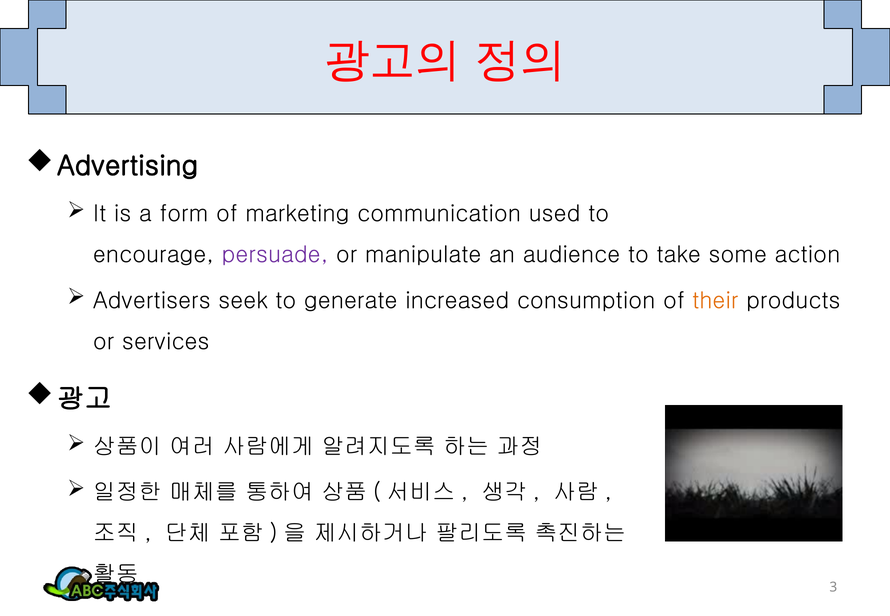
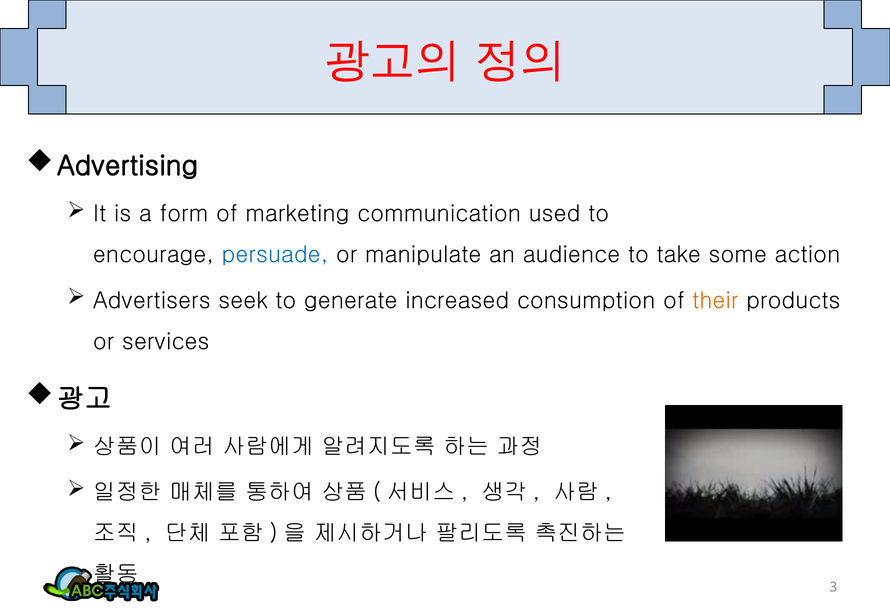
persuade colour: purple -> blue
